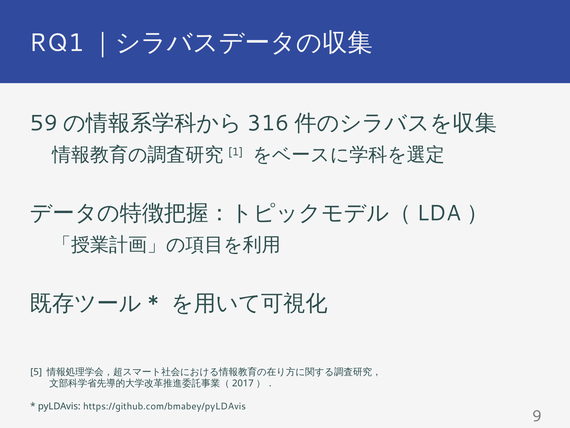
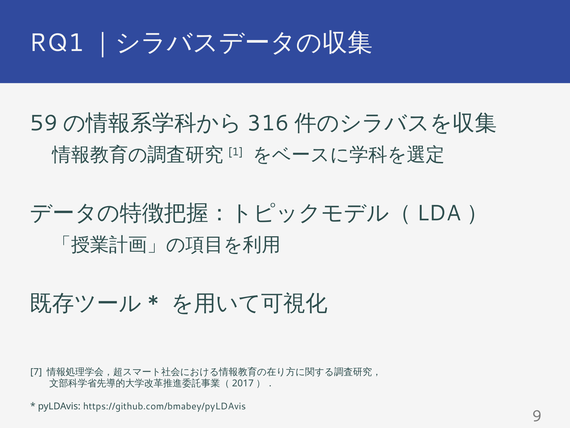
5: 5 -> 7
